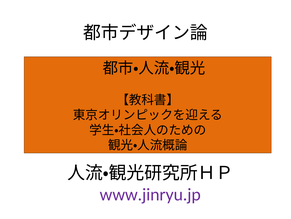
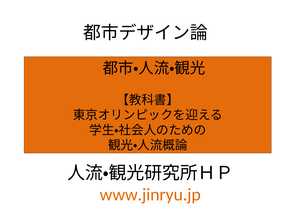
www.jinryu.jp colour: purple -> orange
